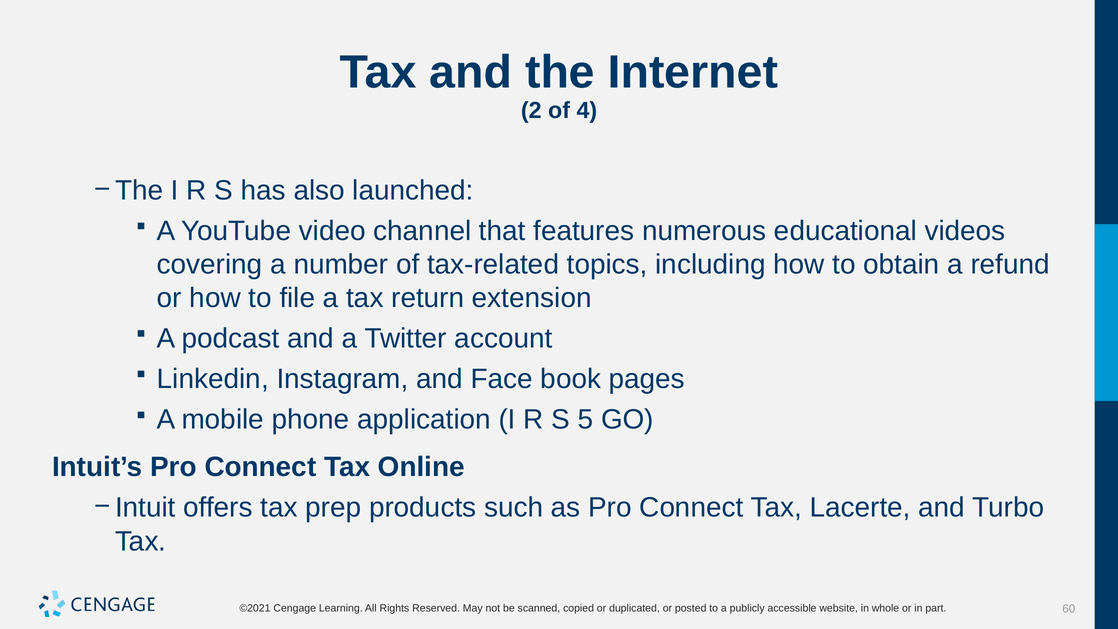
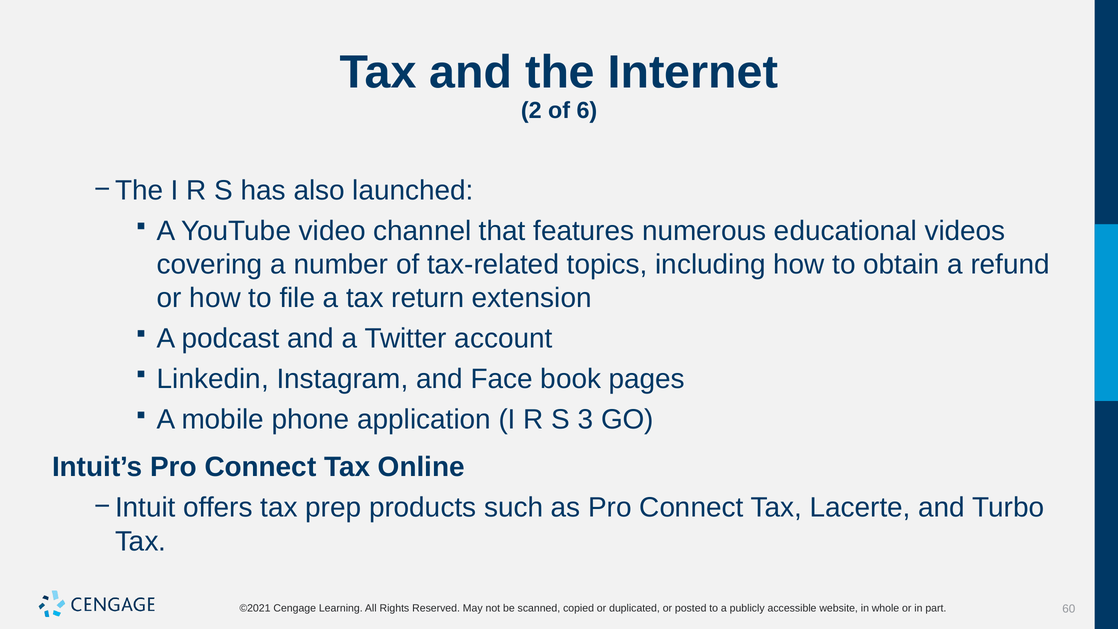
4: 4 -> 6
5: 5 -> 3
